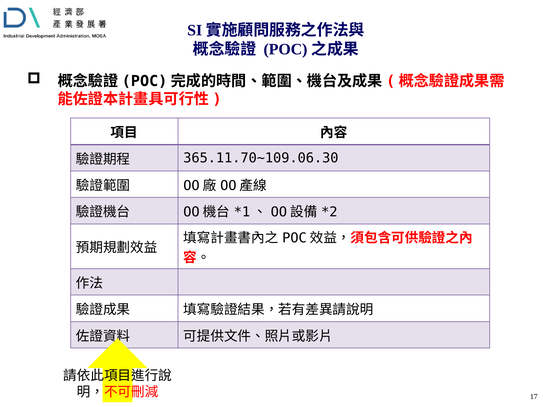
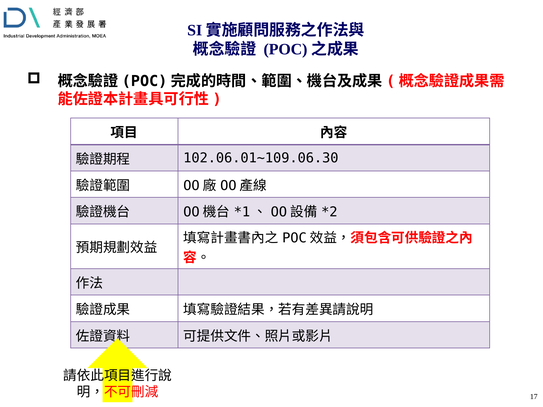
365.11.70~109.06.30: 365.11.70~109.06.30 -> 102.06.01~109.06.30
